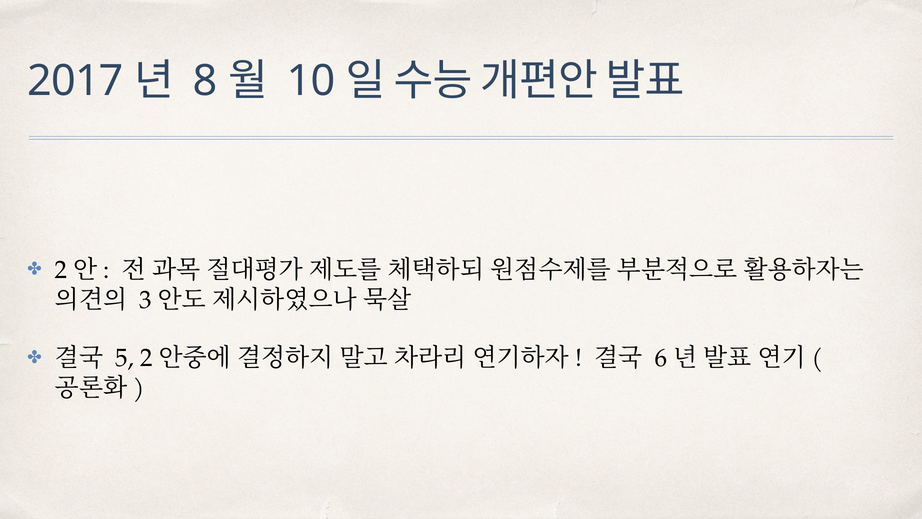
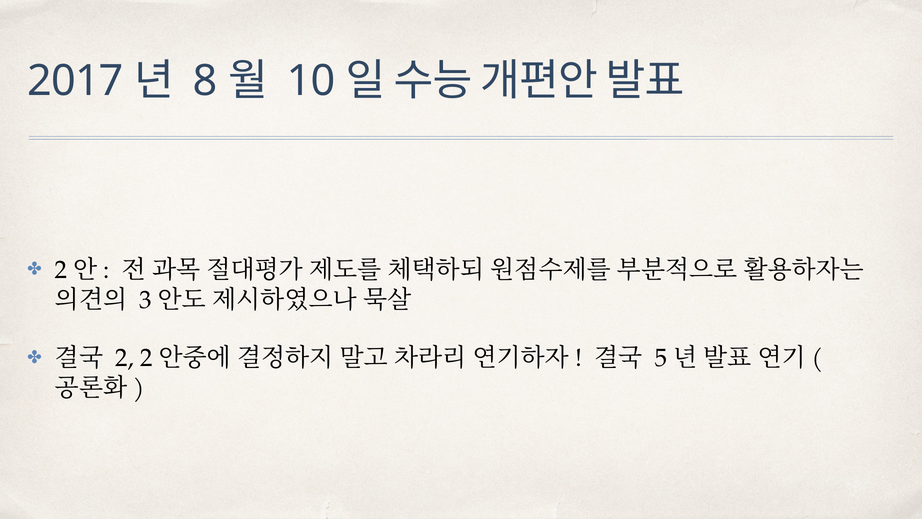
5 at (125, 358): 5 -> 2
6: 6 -> 5
